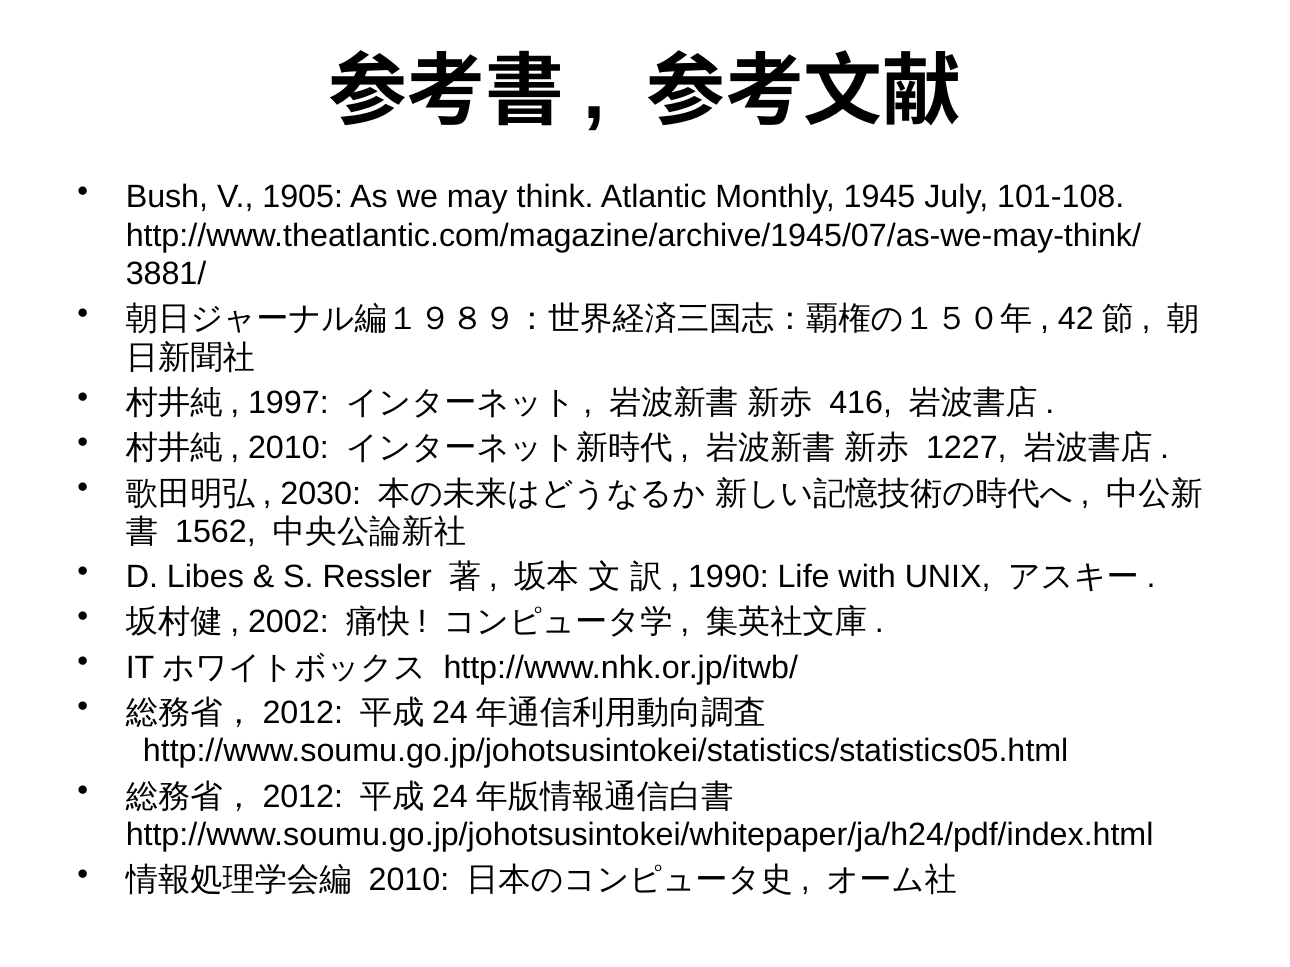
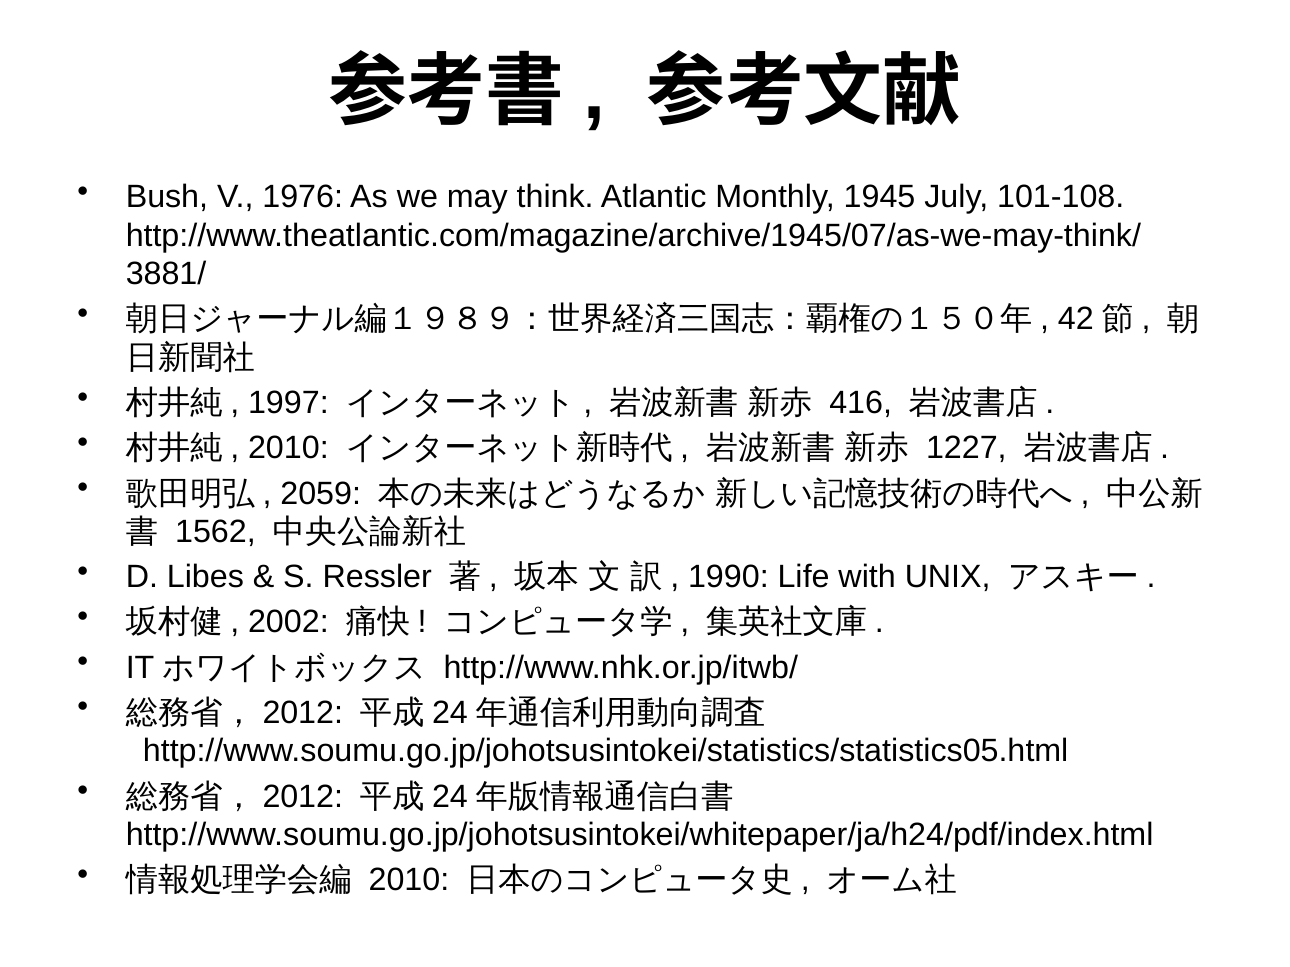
1905: 1905 -> 1976
2030: 2030 -> 2059
